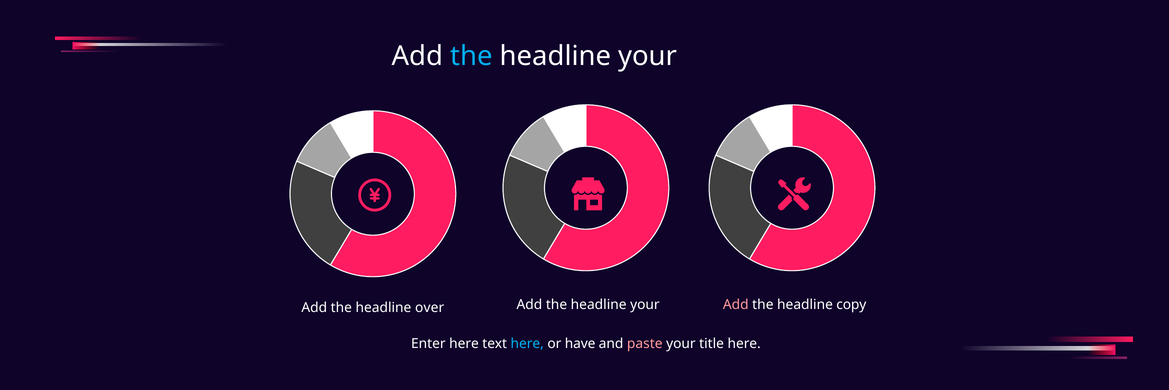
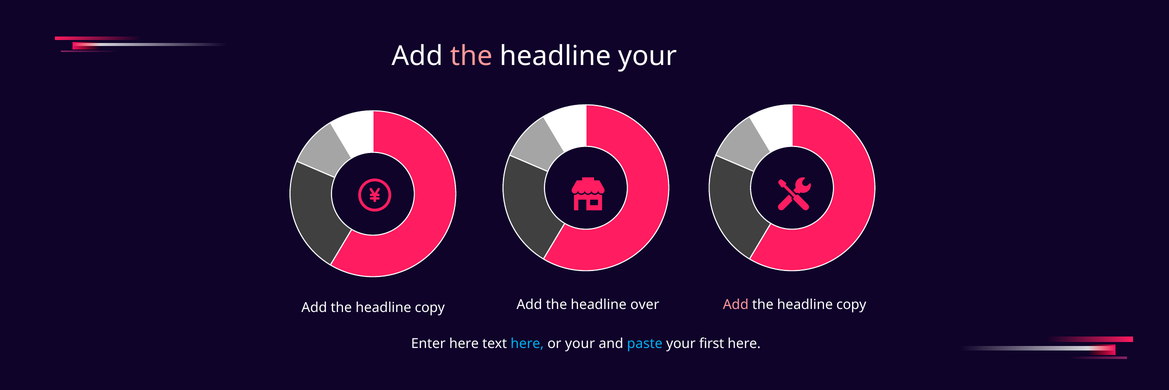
the at (472, 56) colour: light blue -> pink
your at (645, 304): your -> over
over at (430, 307): over -> copy
or have: have -> your
paste colour: pink -> light blue
title: title -> first
